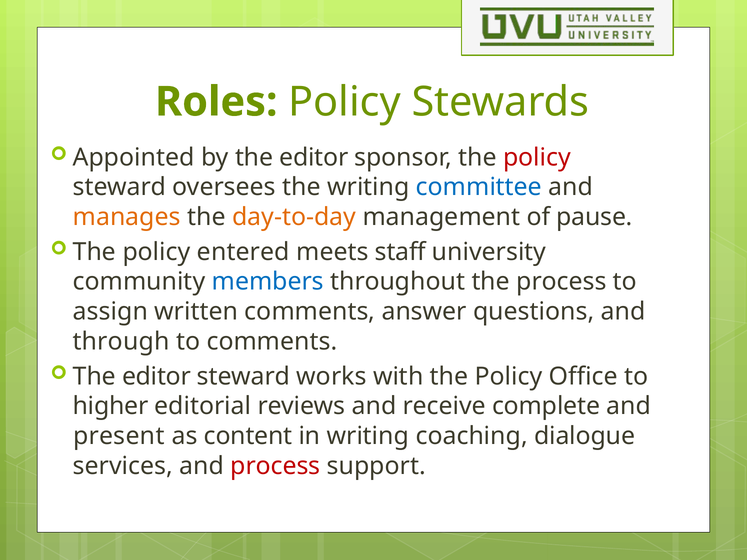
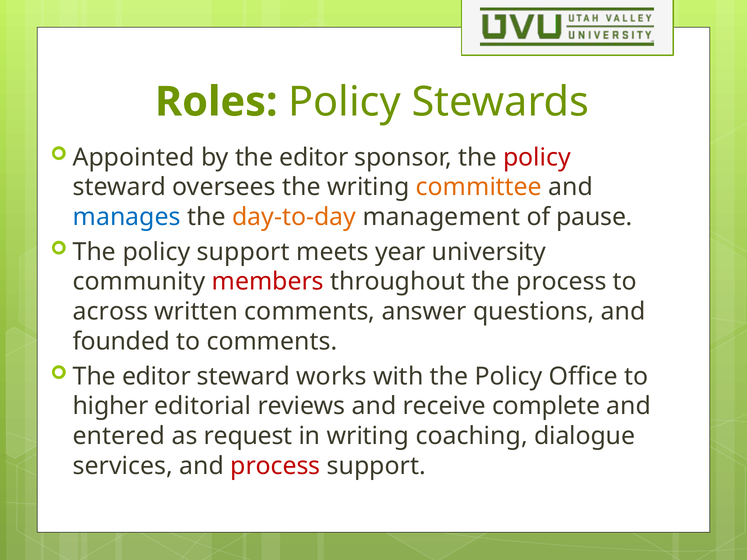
committee colour: blue -> orange
manages colour: orange -> blue
policy entered: entered -> support
staff: staff -> year
members colour: blue -> red
assign: assign -> across
through: through -> founded
present: present -> entered
content: content -> request
